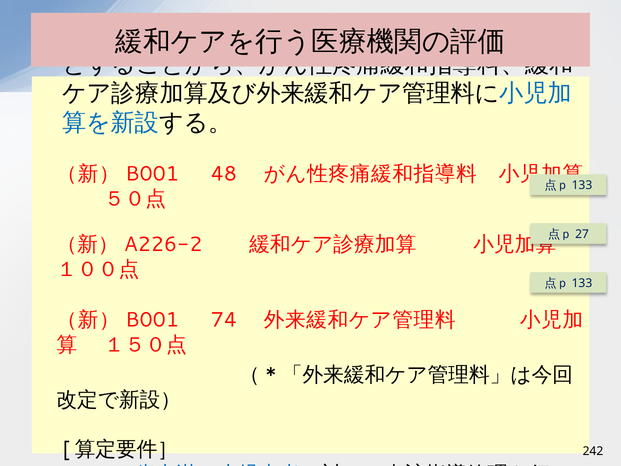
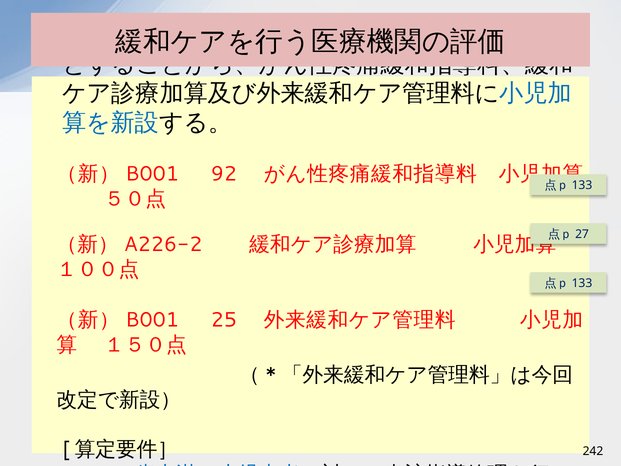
48: 48 -> 92
74: 74 -> 25
